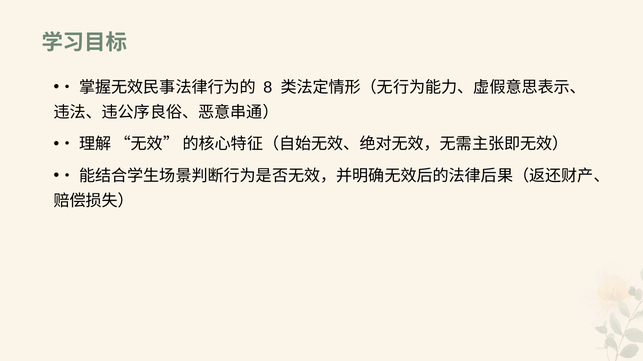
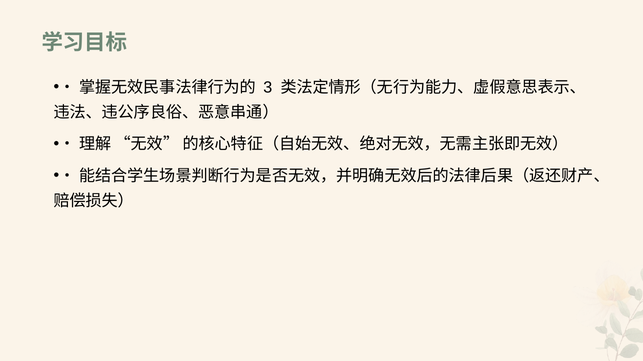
8: 8 -> 3
